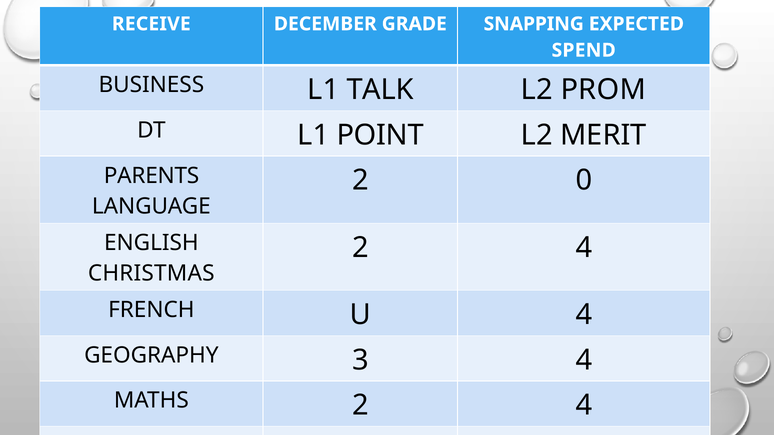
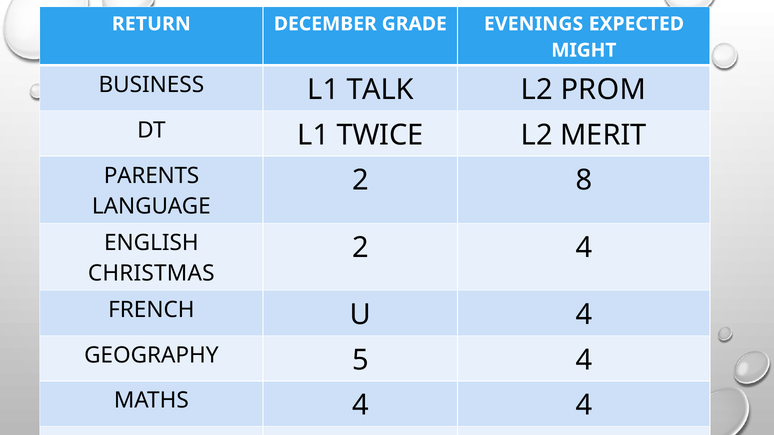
RECEIVE: RECEIVE -> RETURN
SNAPPING: SNAPPING -> EVENINGS
SPEND: SPEND -> MIGHT
POINT: POINT -> TWICE
0: 0 -> 8
3: 3 -> 5
MATHS 2: 2 -> 4
